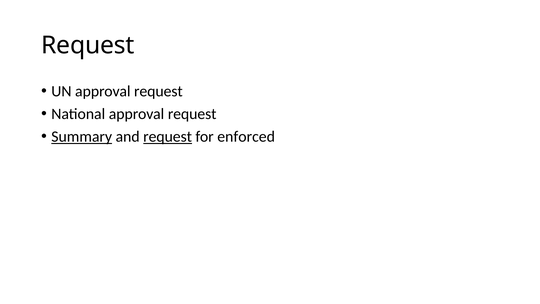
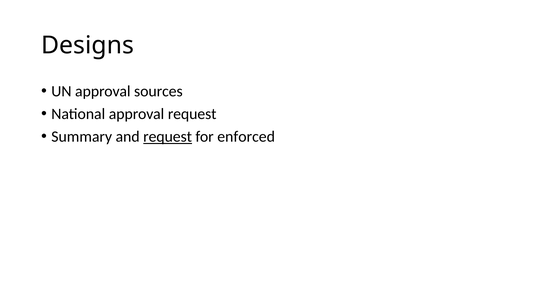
Request at (88, 45): Request -> Designs
UN approval request: request -> sources
Summary underline: present -> none
